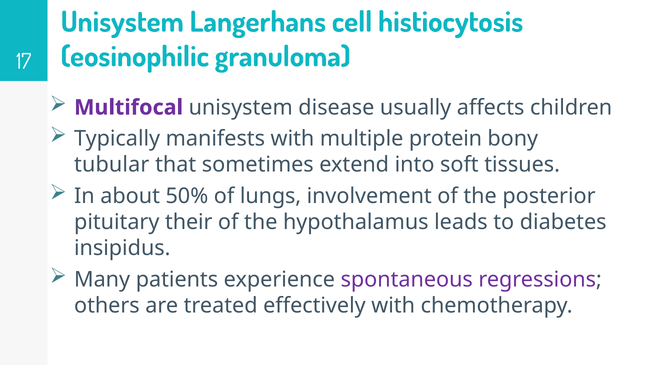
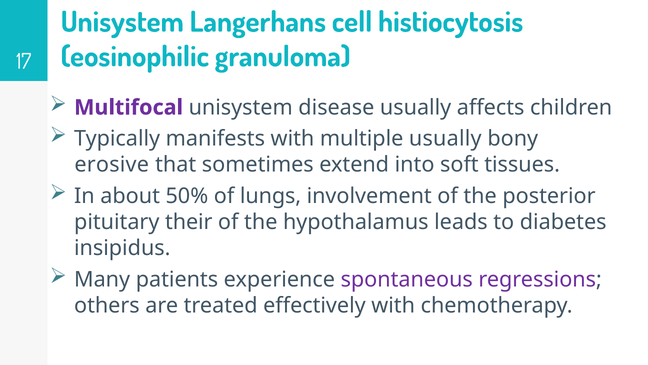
multiple protein: protein -> usually
tubular: tubular -> erosive
